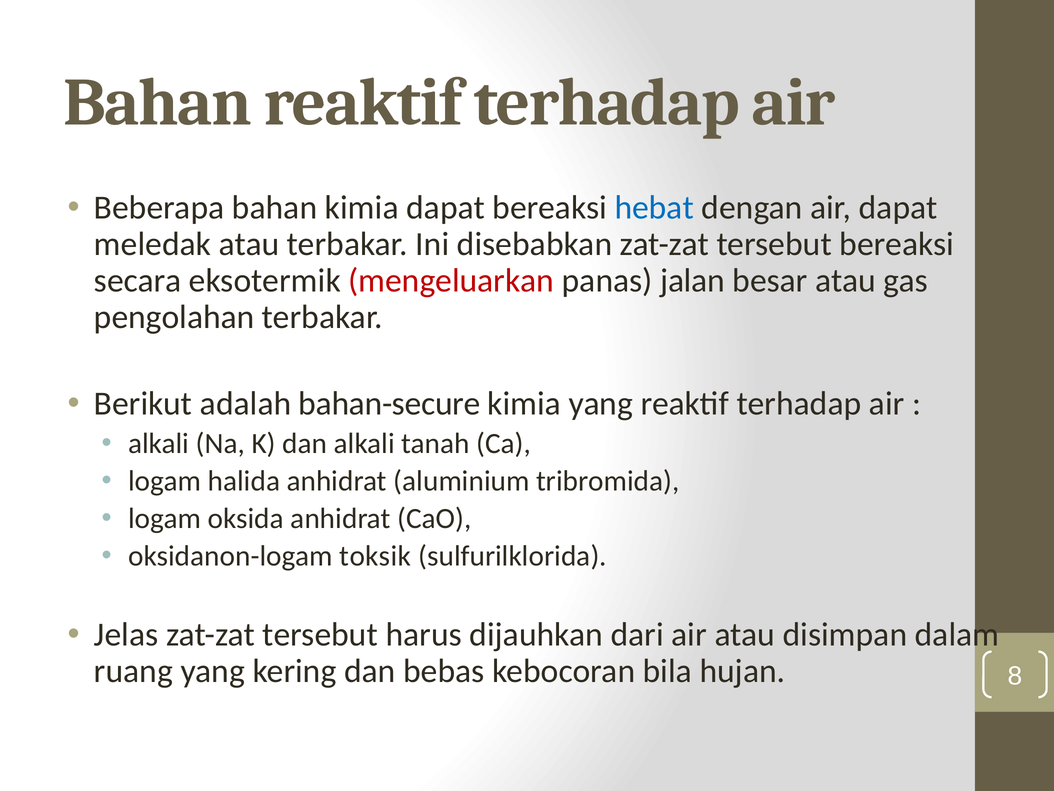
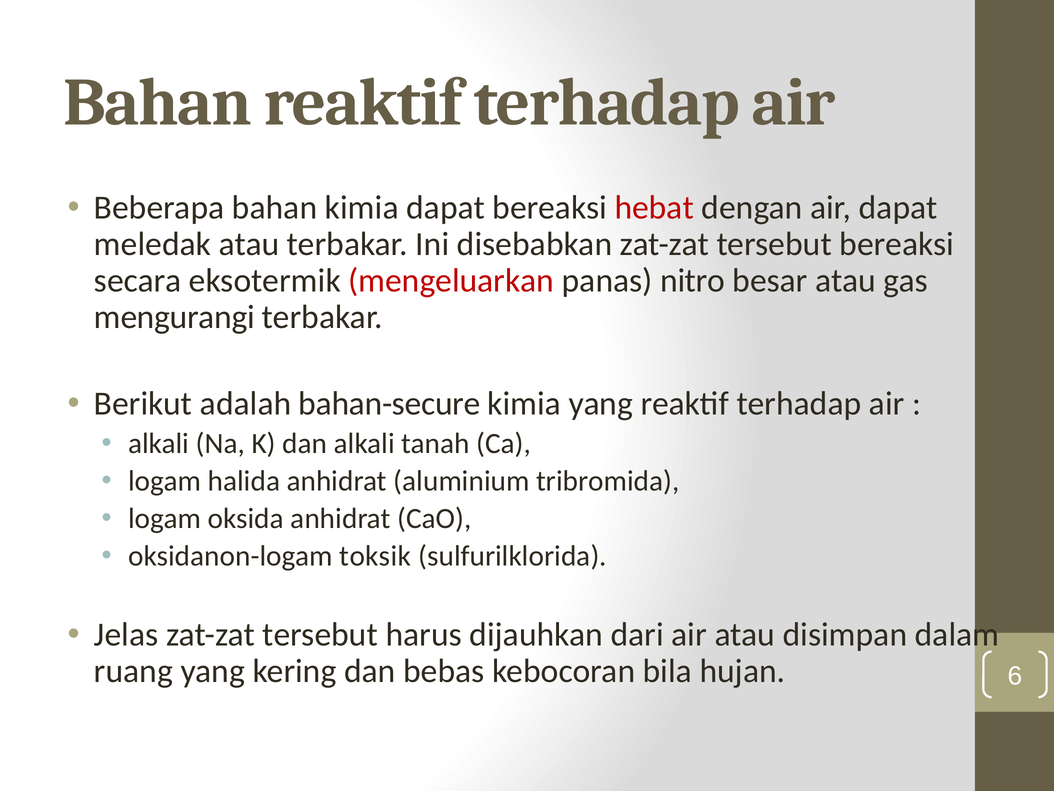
hebat colour: blue -> red
jalan: jalan -> nitro
pengolahan: pengolahan -> mengurangi
8: 8 -> 6
